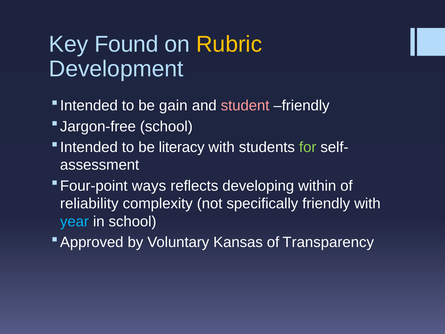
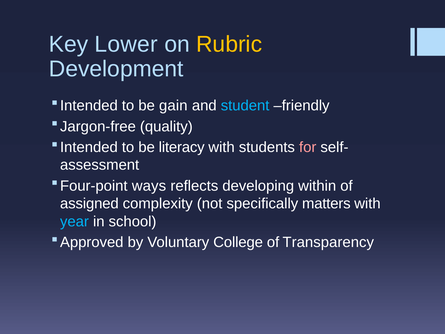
Found: Found -> Lower
student colour: pink -> light blue
school at (166, 126): school -> quality
for colour: light green -> pink
reliability: reliability -> assigned
specifically friendly: friendly -> matters
Kansas: Kansas -> College
